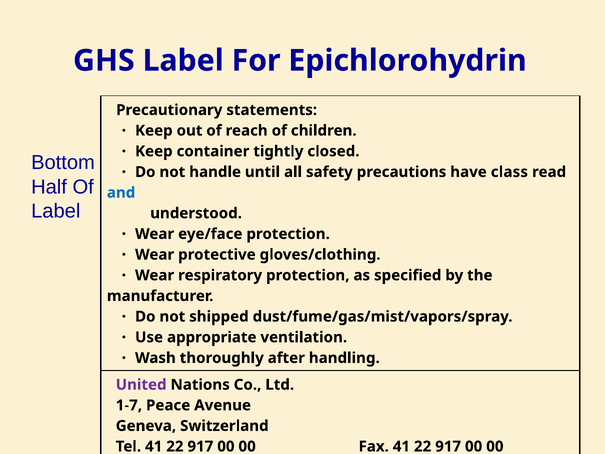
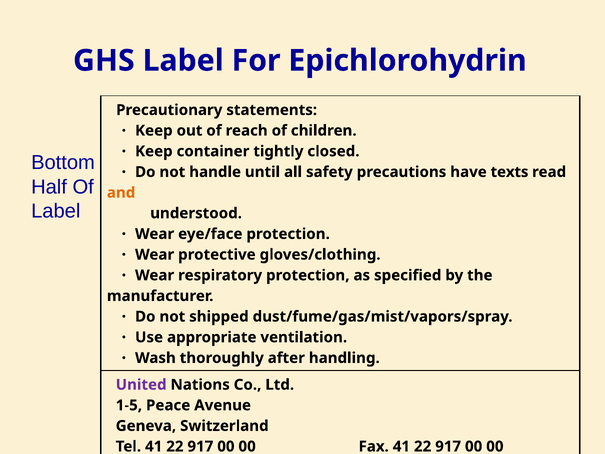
class: class -> texts
and colour: blue -> orange
1-7: 1-7 -> 1-5
